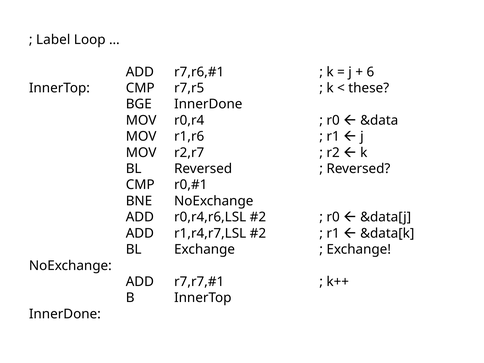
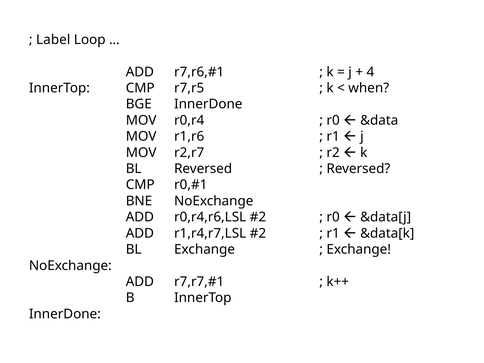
6: 6 -> 4
these: these -> when
